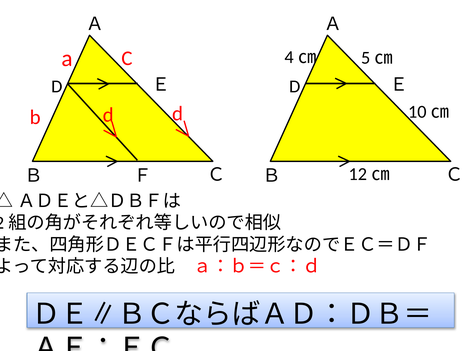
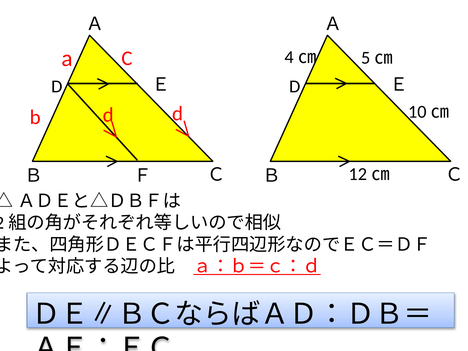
ａ：ｂ＝ｃ：ｄ underline: none -> present
